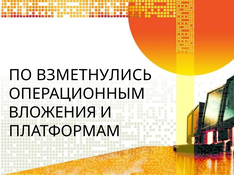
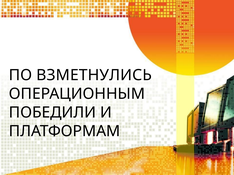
ВЛОЖЕНИЯ: ВЛОЖЕНИЯ -> ПОБЕДИЛИ
